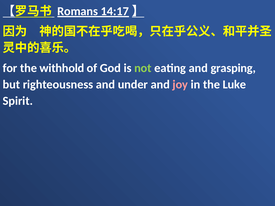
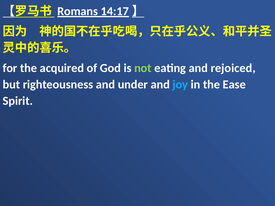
withhold: withhold -> acquired
grasping: grasping -> rejoiced
joy colour: pink -> light blue
Luke: Luke -> Ease
